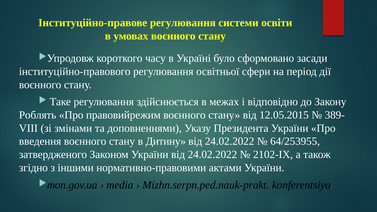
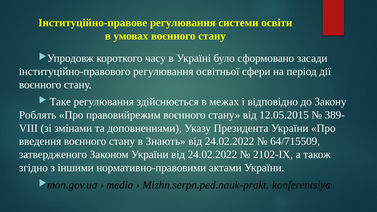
Дитину: Дитину -> Знають
64/253955: 64/253955 -> 64/715509
